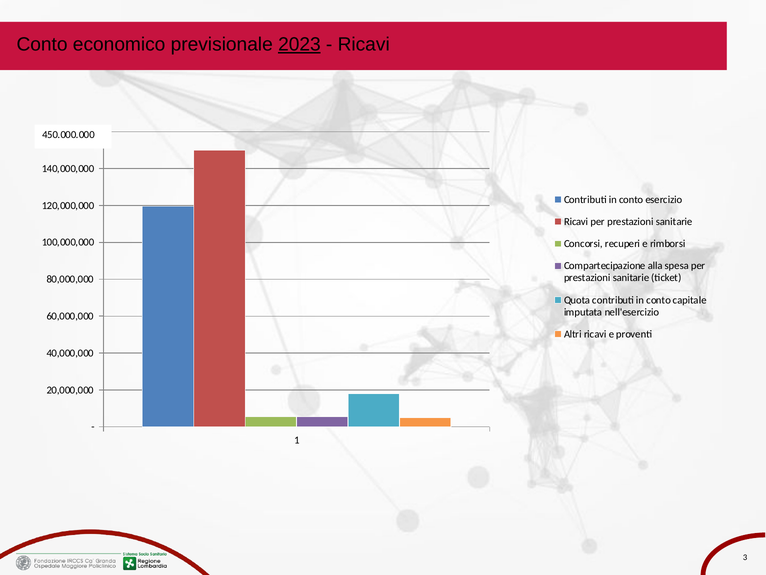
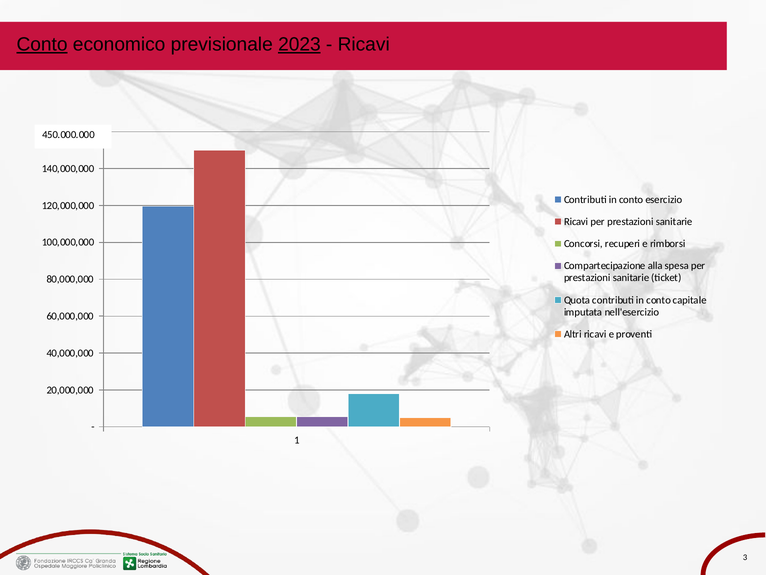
Conto at (42, 44) underline: none -> present
